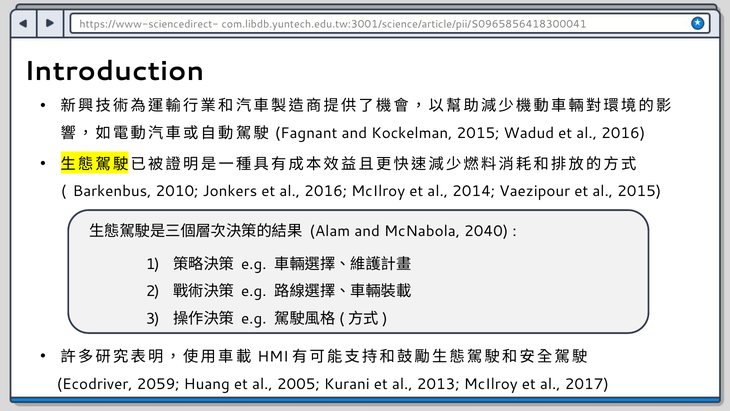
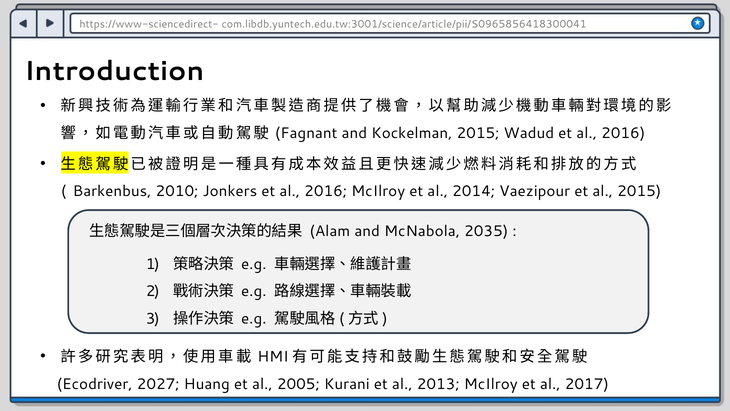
2040: 2040 -> 2035
2059: 2059 -> 2027
